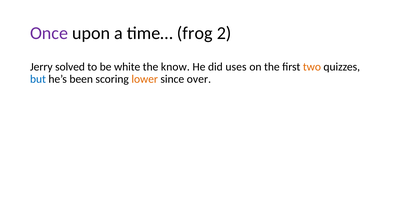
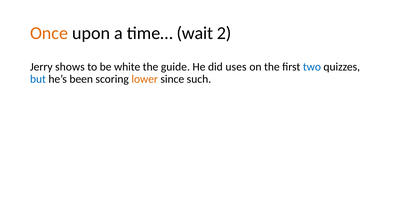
Once colour: purple -> orange
frog: frog -> wait
solved: solved -> shows
know: know -> guide
two colour: orange -> blue
over: over -> such
